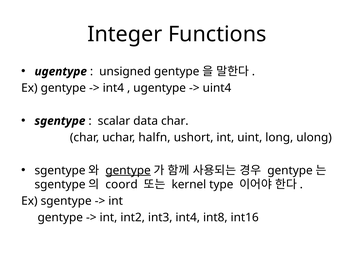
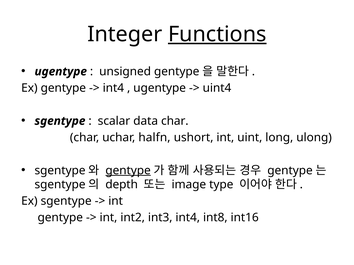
Functions underline: none -> present
coord: coord -> depth
kernel: kernel -> image
